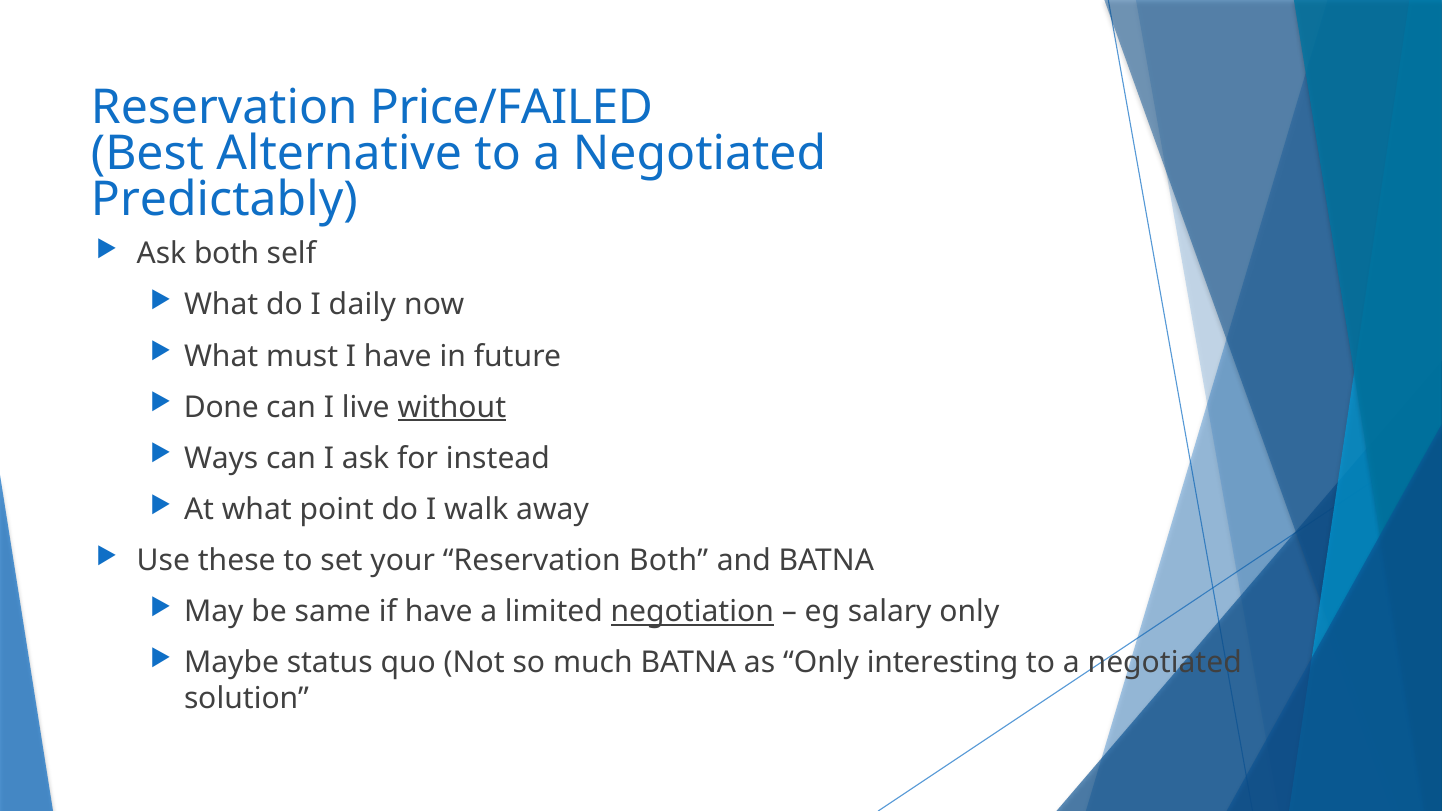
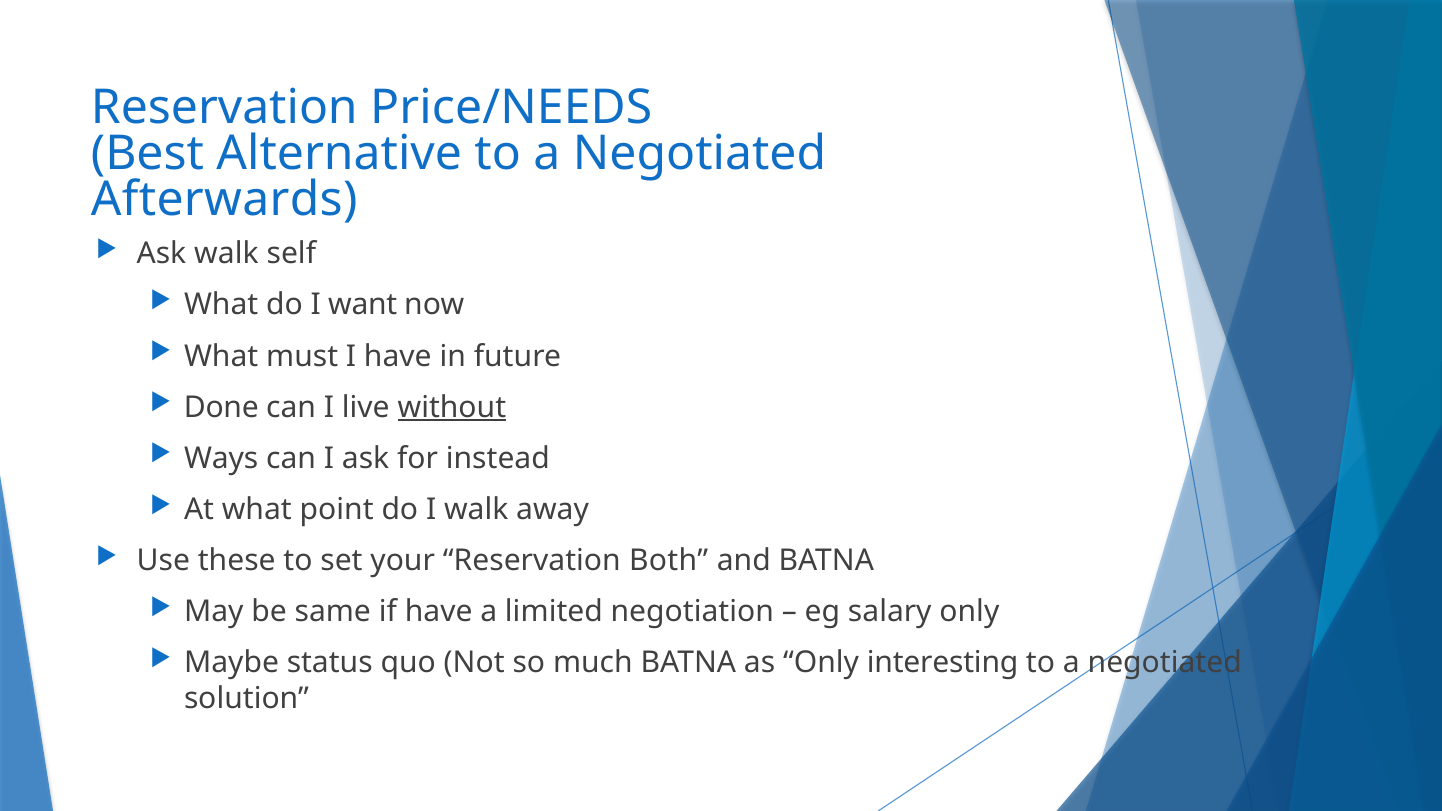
Price/FAILED: Price/FAILED -> Price/NEEDS
Predictably: Predictably -> Afterwards
Ask both: both -> walk
daily: daily -> want
negotiation underline: present -> none
